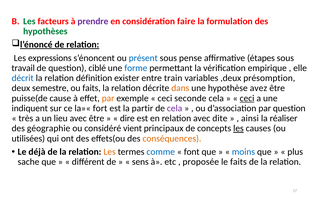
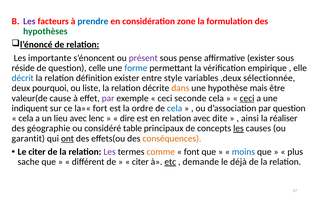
Les at (29, 21) colour: green -> purple
prendre colour: purple -> blue
faire: faire -> zone
expressions: expressions -> importante
présent colour: blue -> purple
affirmative étapes: étapes -> exister
travail: travail -> réside
ciblé: ciblé -> celle
train: train -> style
présomption: présomption -> sélectionnée
semestre: semestre -> pourquoi
ou faits: faits -> liste
avez: avez -> mais
puisse(de: puisse(de -> valeur(de
par at (108, 99) colour: orange -> purple
partir: partir -> ordre
cela at (175, 109) colour: purple -> blue
très at (26, 119): très -> cela
avec être: être -> lenc
vient: vient -> table
utilisées: utilisées -> garantit
ont underline: none -> present
Le déjà: déjà -> citer
Les at (110, 152) colour: orange -> purple
comme colour: blue -> orange
sens at (140, 162): sens -> citer
etc underline: none -> present
proposée: proposée -> demande
le faits: faits -> déjà
